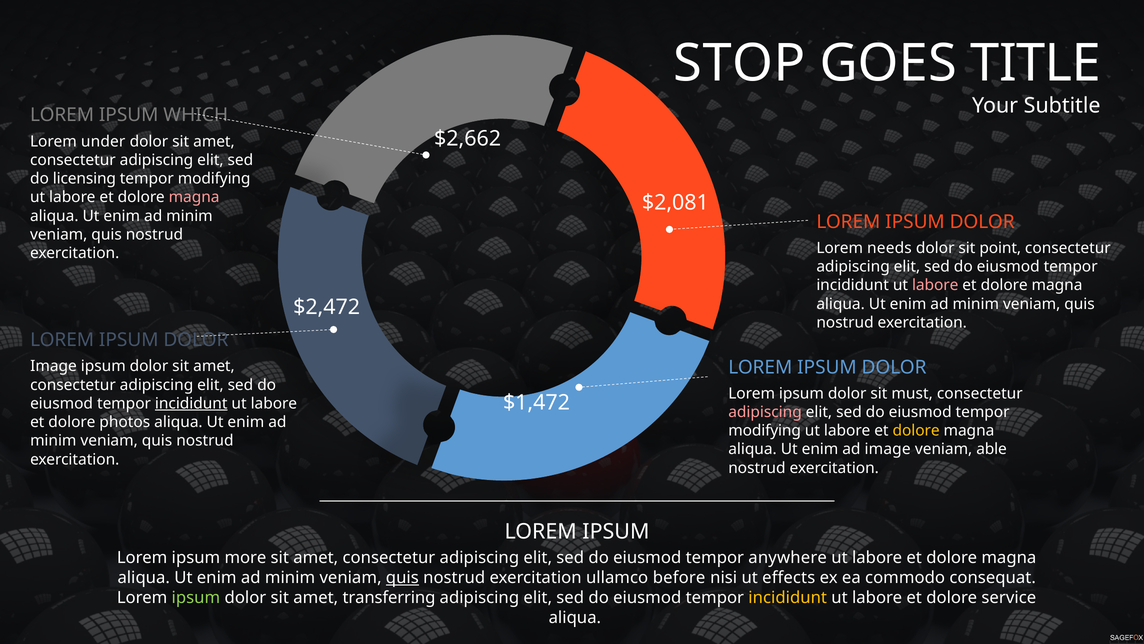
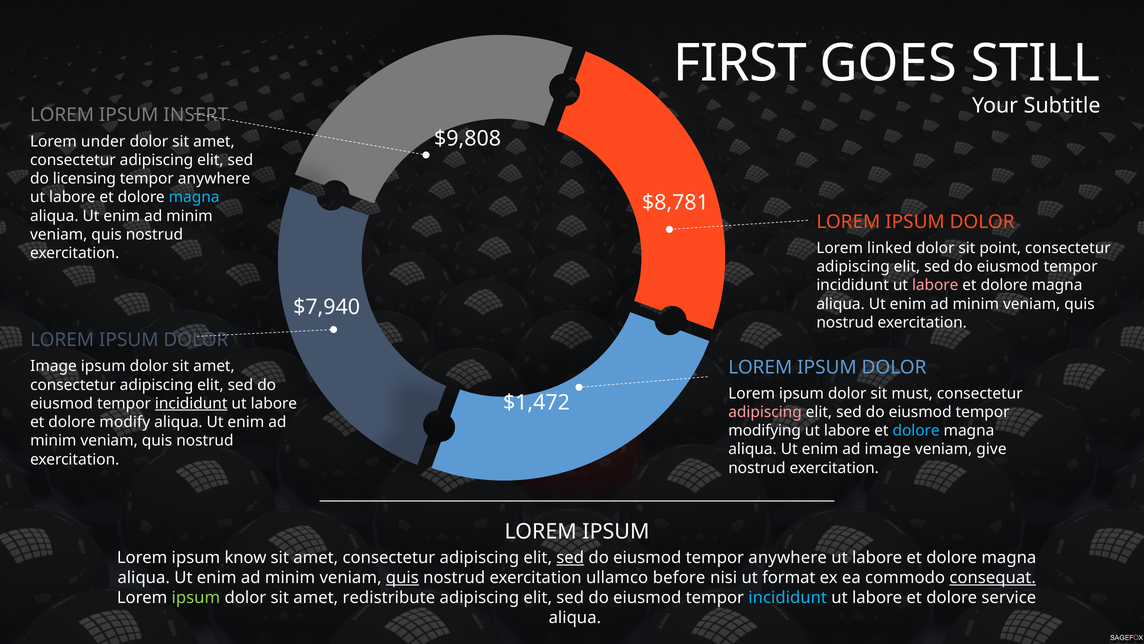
STOP: STOP -> FIRST
TITLE: TITLE -> STILL
WHICH: WHICH -> INSERT
$2,662: $2,662 -> $9,808
modifying at (214, 179): modifying -> anywhere
magna at (194, 197) colour: pink -> light blue
$2,081: $2,081 -> $8,781
needs: needs -> linked
$2,472: $2,472 -> $7,940
photos: photos -> modify
dolore at (916, 430) colour: yellow -> light blue
able: able -> give
more: more -> know
sed at (570, 557) underline: none -> present
effects: effects -> format
consequat underline: none -> present
transferring: transferring -> redistribute
incididunt at (788, 597) colour: yellow -> light blue
